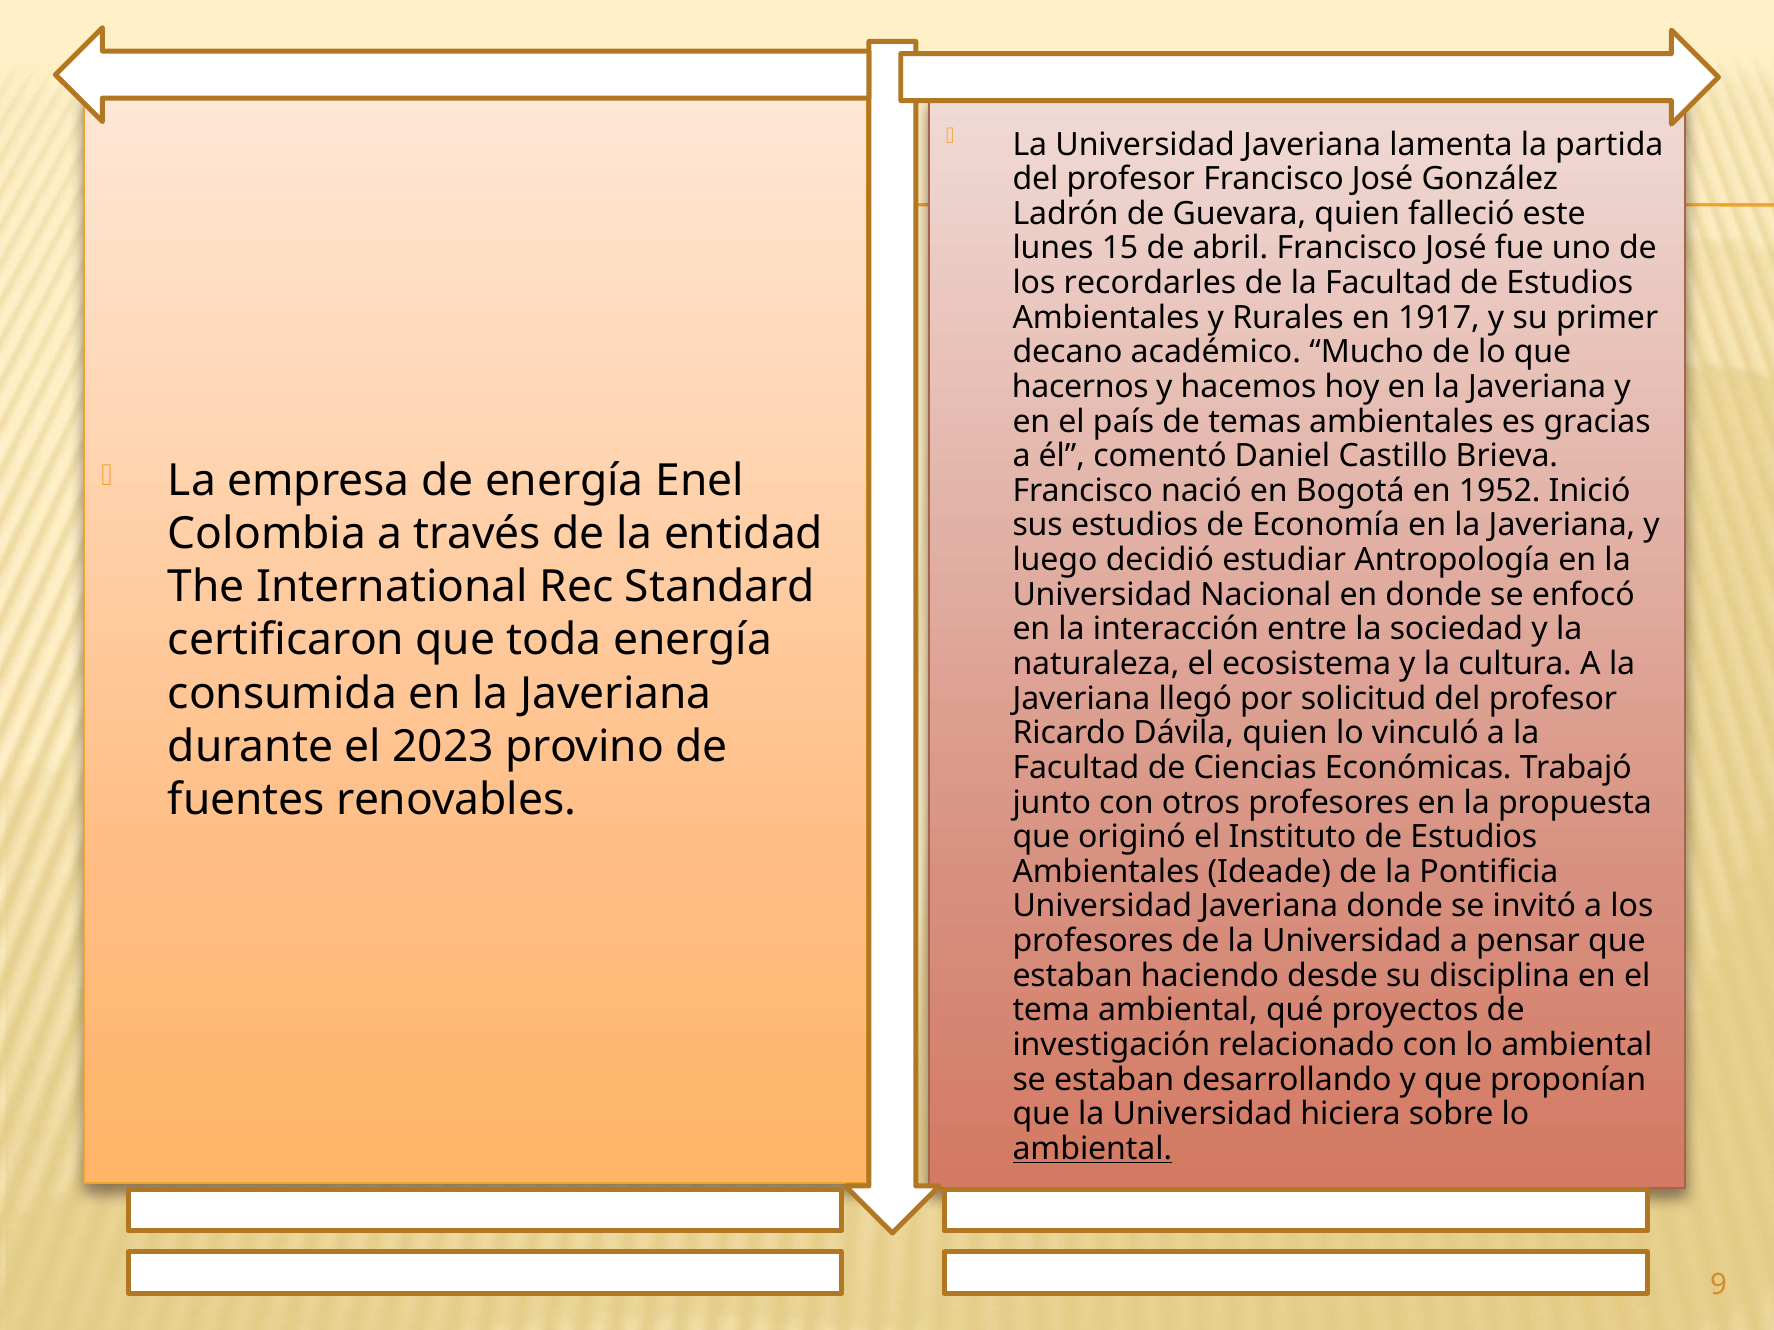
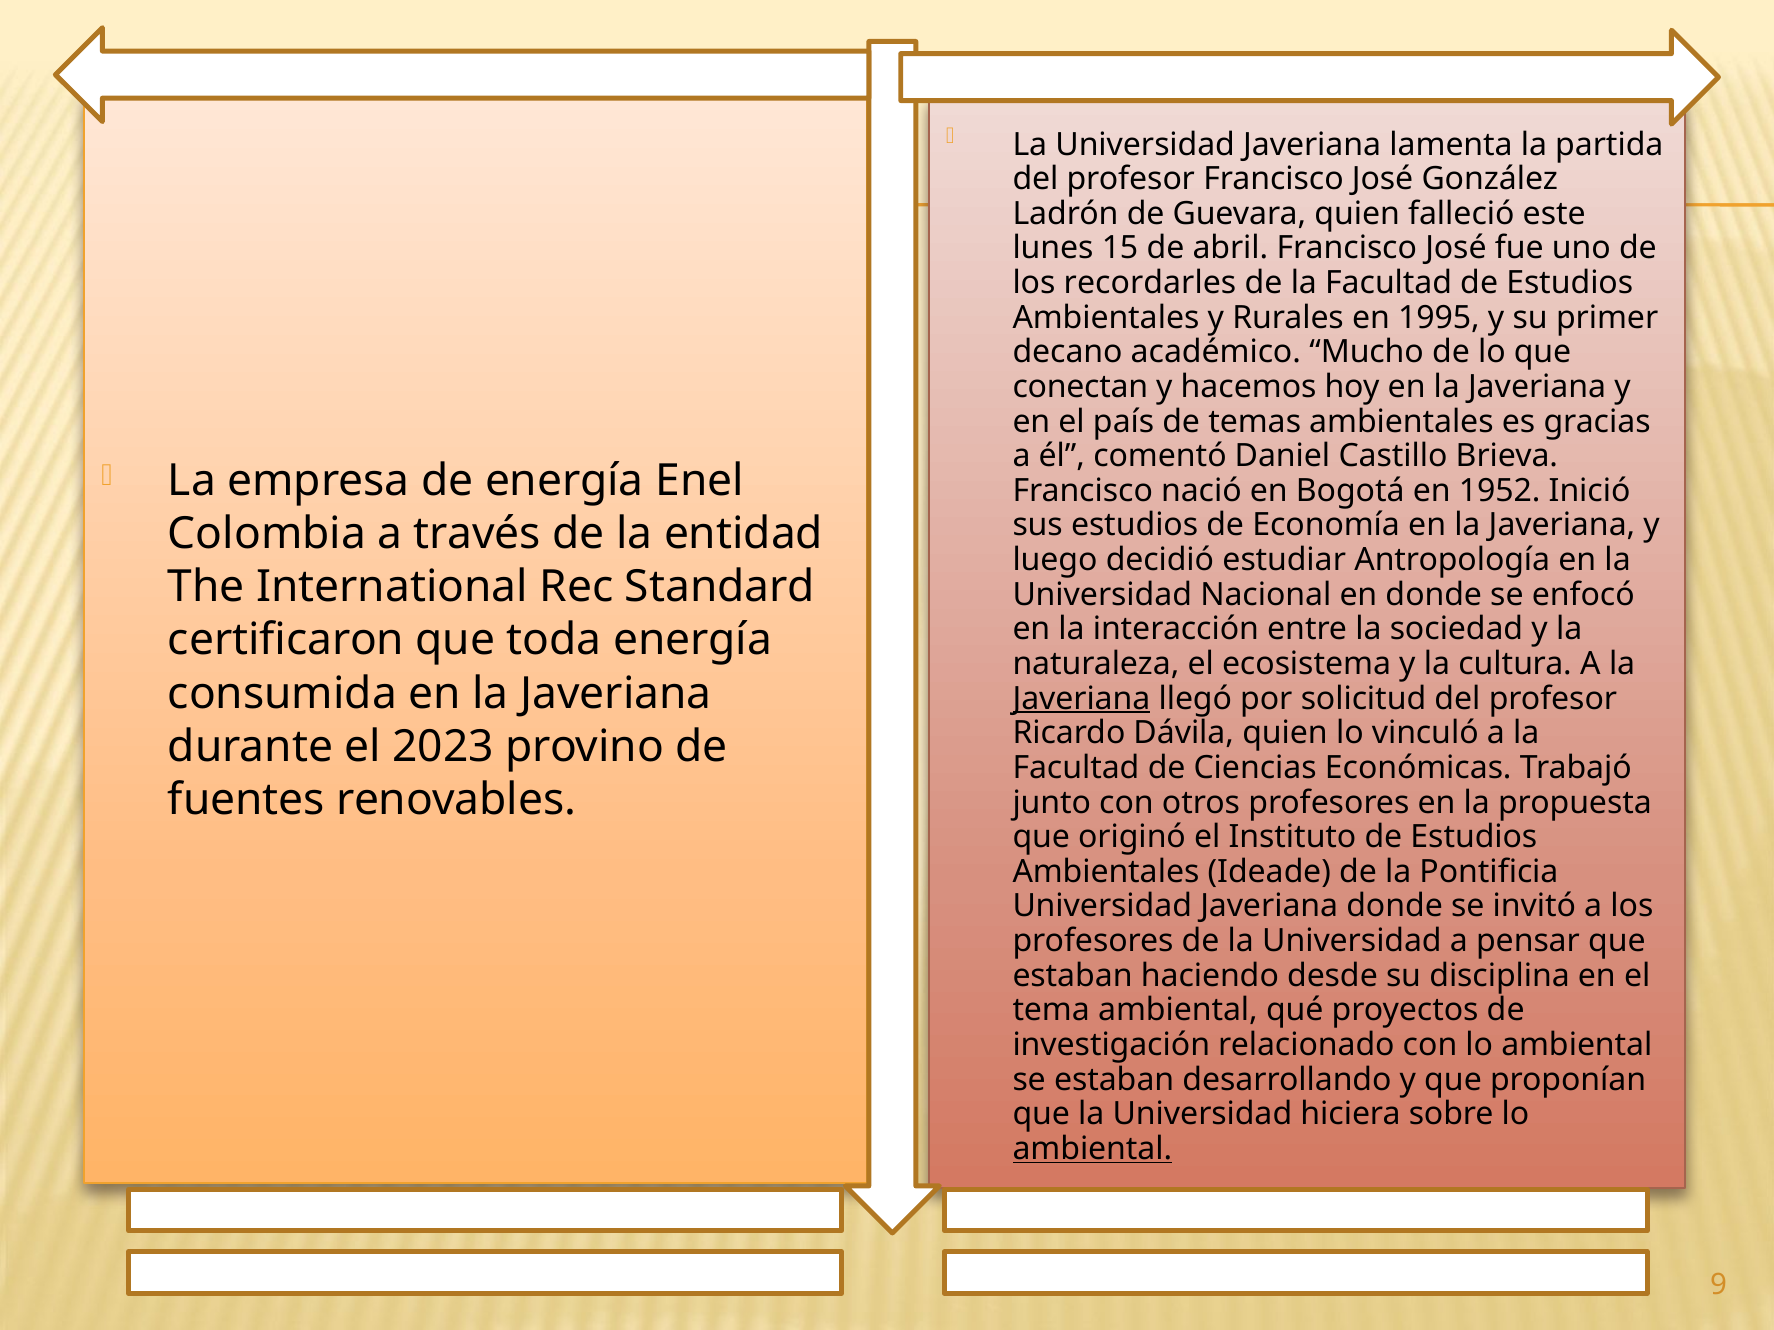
1917: 1917 -> 1995
hacernos: hacernos -> conectan
Javeriana at (1081, 699) underline: none -> present
